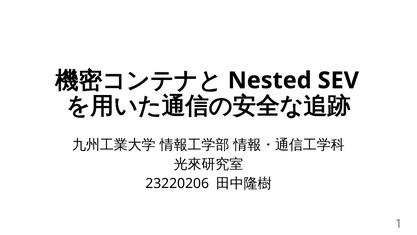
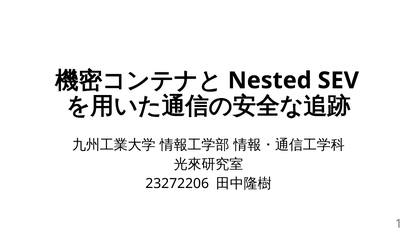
23220206: 23220206 -> 23272206
